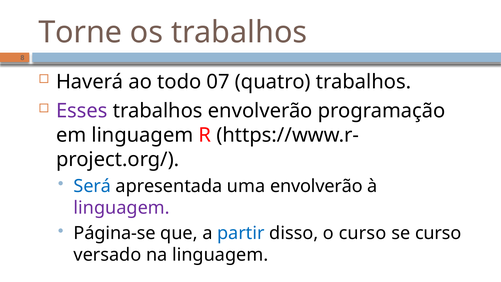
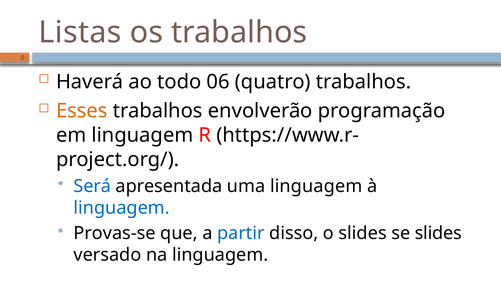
Torne: Torne -> Listas
07: 07 -> 06
Esses colour: purple -> orange
uma envolverão: envolverão -> linguagem
linguagem at (122, 208) colour: purple -> blue
Página-se: Página-se -> Provas-se
o curso: curso -> slides
se curso: curso -> slides
